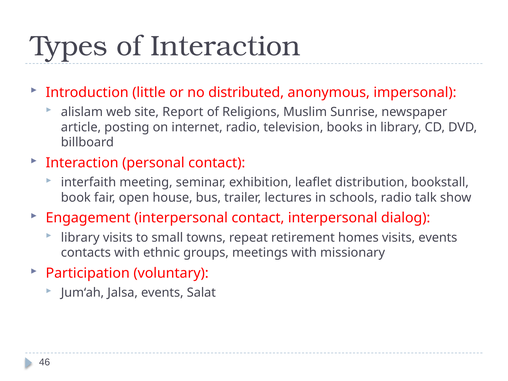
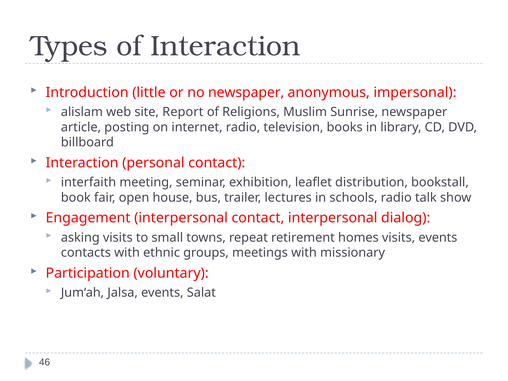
no distributed: distributed -> newspaper
library at (80, 238): library -> asking
